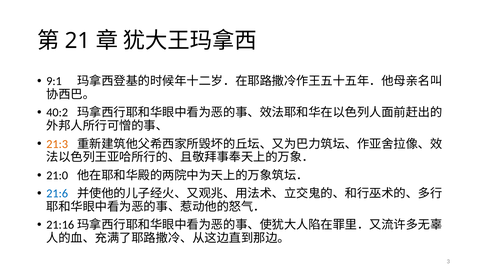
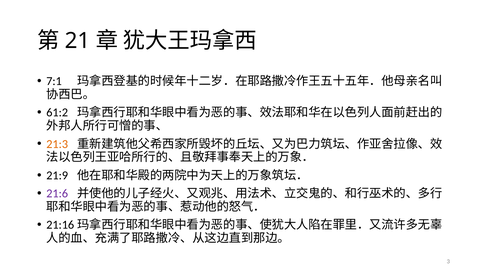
9:1: 9:1 -> 7:1
40:2: 40:2 -> 61:2
21:0: 21:0 -> 21:9
21:6 colour: blue -> purple
